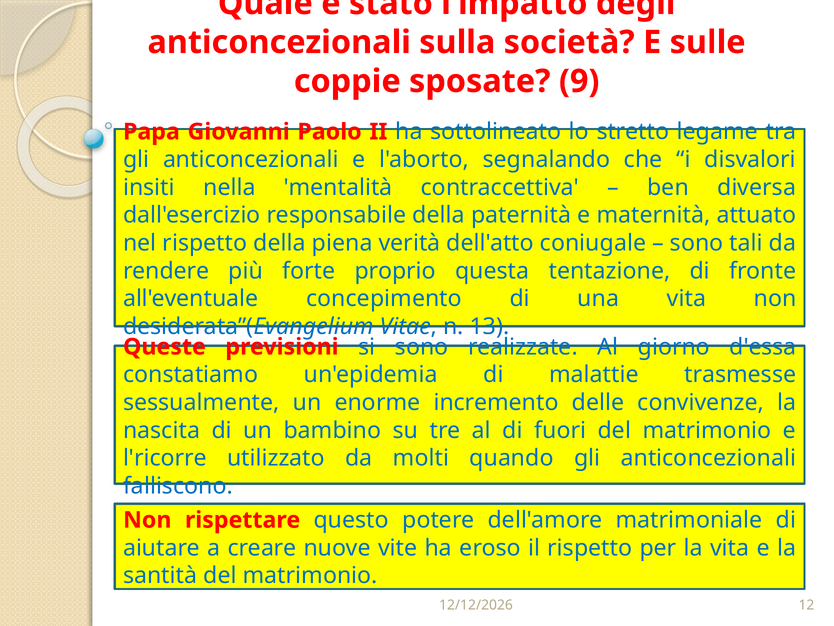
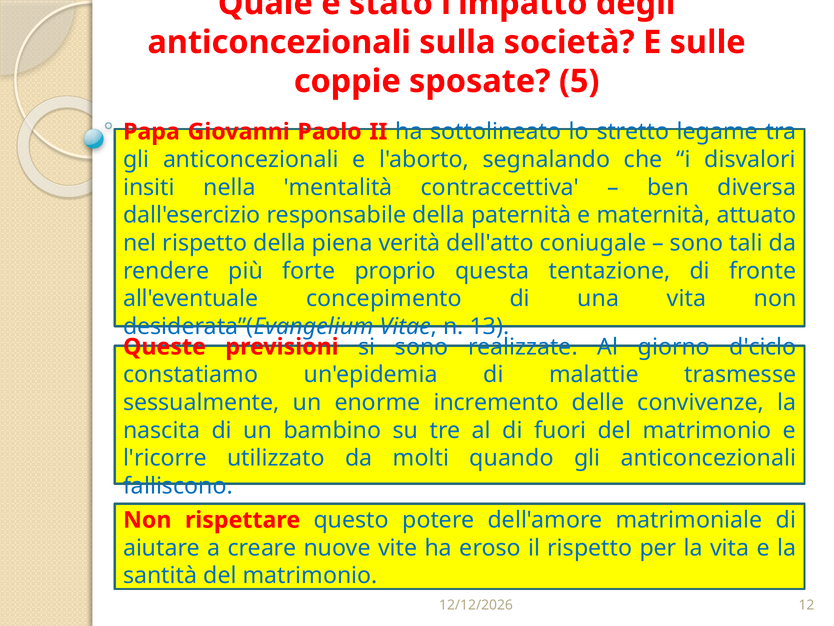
9: 9 -> 5
d'essa: d'essa -> d'ciclo
